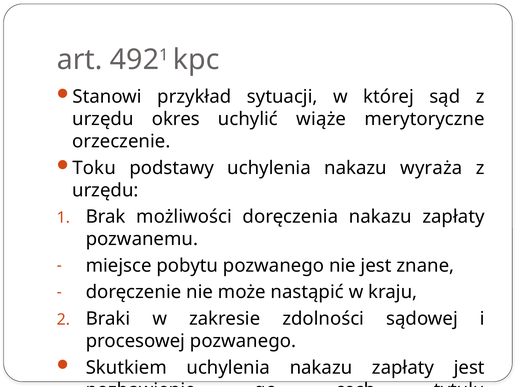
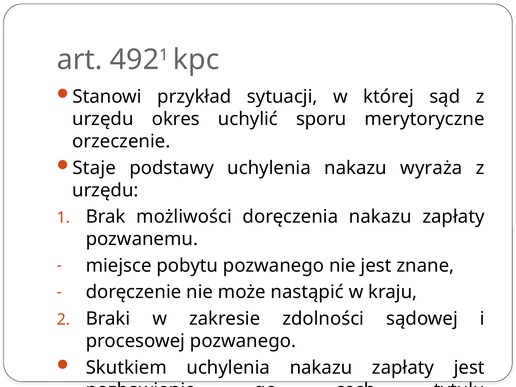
wiąże: wiąże -> sporu
Toku: Toku -> Staje
